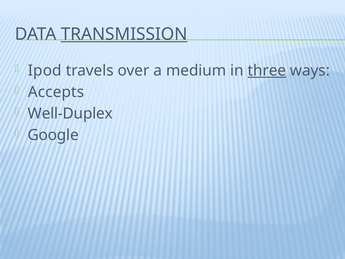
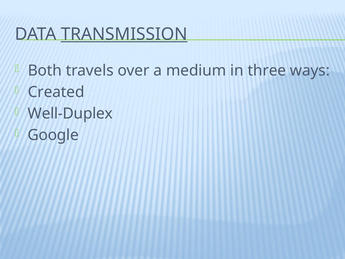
Ipod: Ipod -> Both
three underline: present -> none
Accepts: Accepts -> Created
